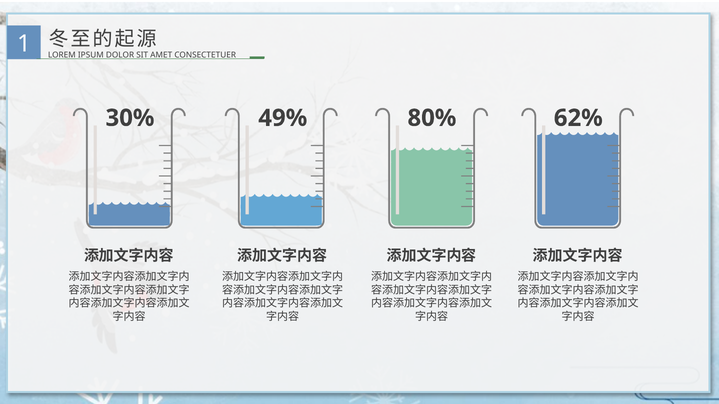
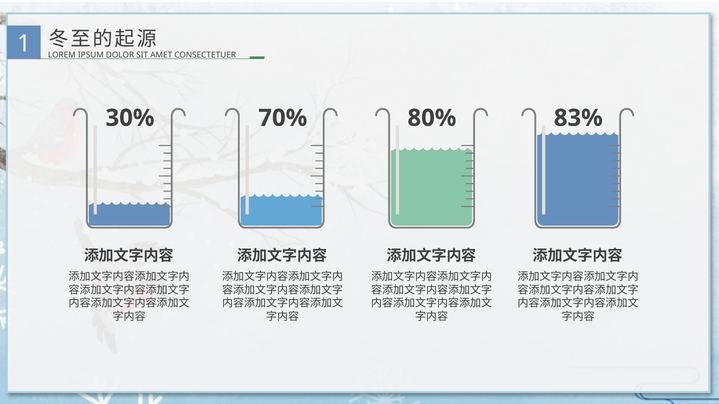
49%: 49% -> 70%
62%: 62% -> 83%
